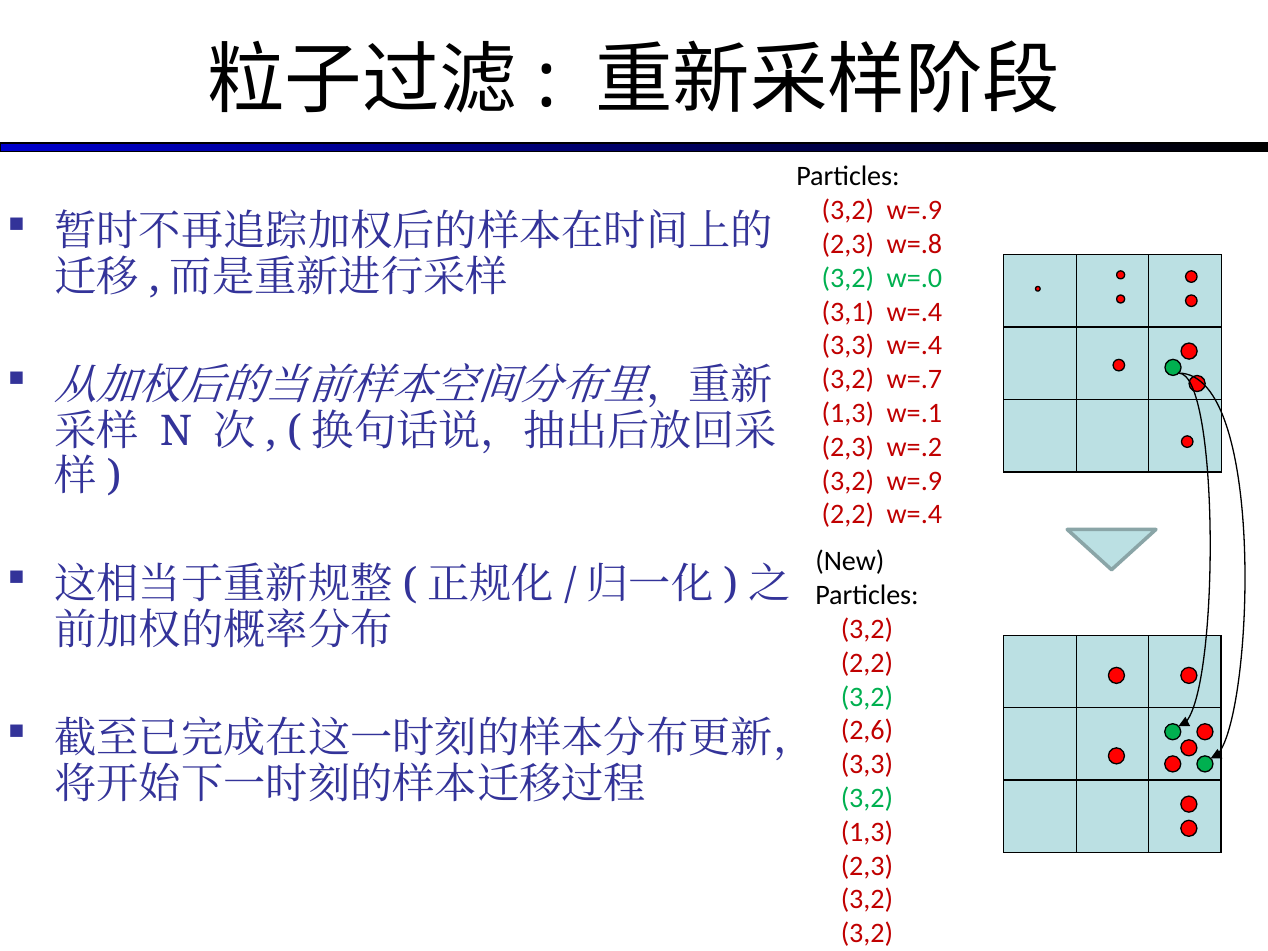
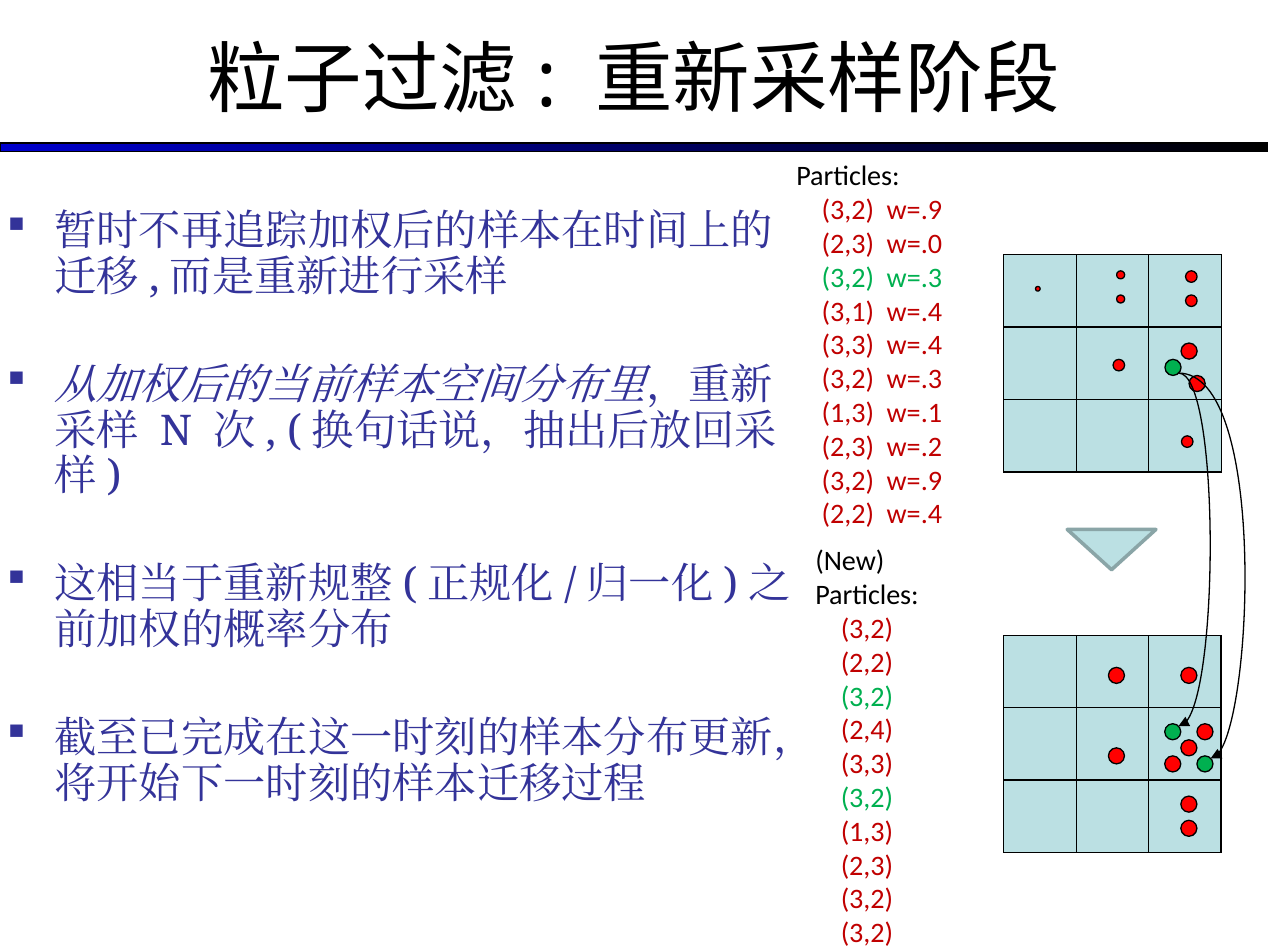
w=.8: w=.8 -> w=.0
w=.0 at (914, 278): w=.0 -> w=.3
w=.7 at (914, 379): w=.7 -> w=.3
2,6: 2,6 -> 2,4
